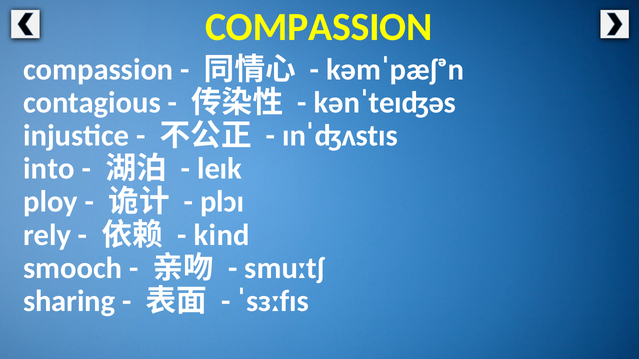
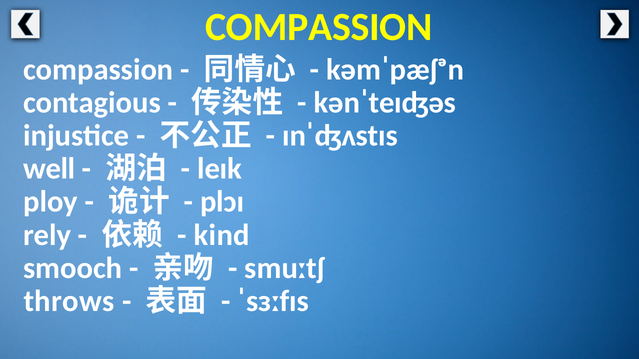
into: into -> well
sharing: sharing -> throws
